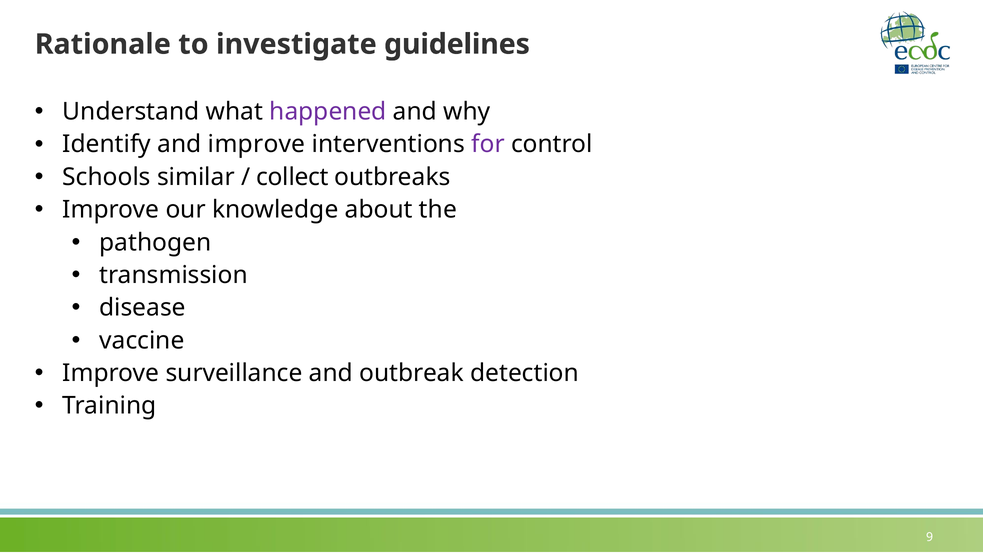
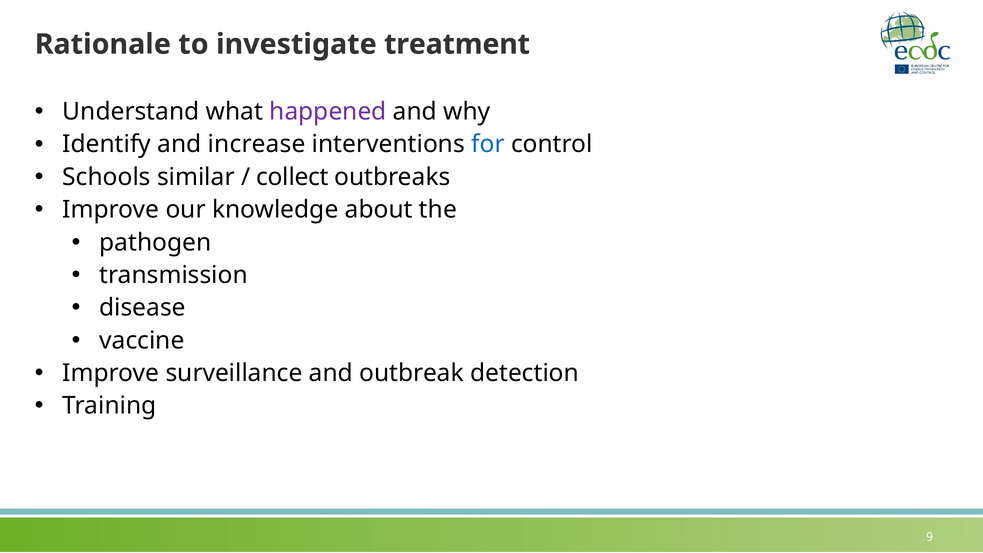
guidelines: guidelines -> treatment
and improve: improve -> increase
for colour: purple -> blue
